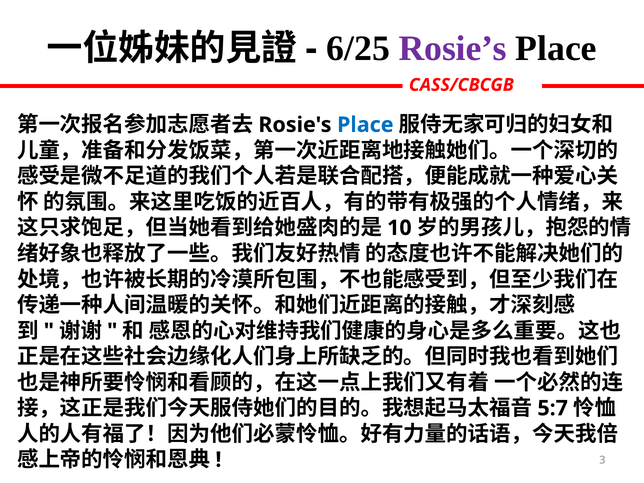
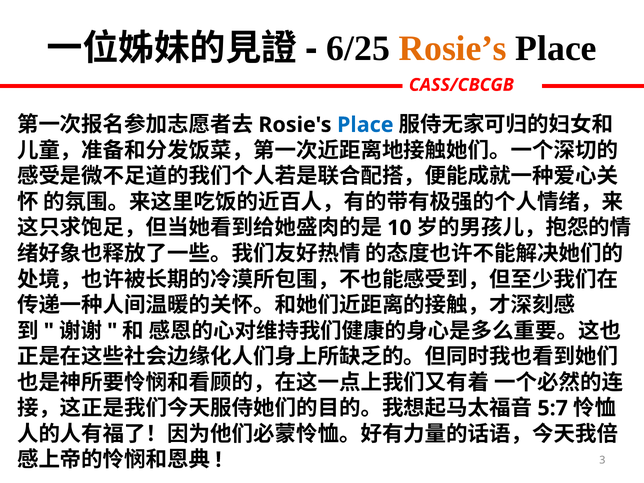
Rosie’s colour: purple -> orange
